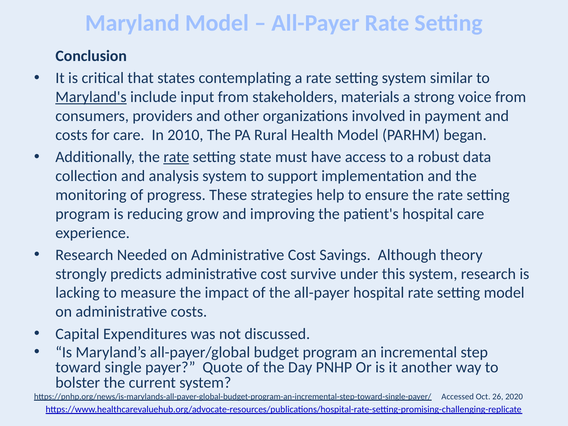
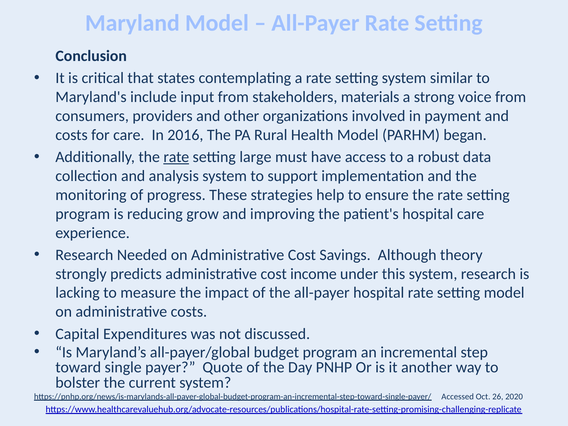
Maryland's underline: present -> none
2010: 2010 -> 2016
state: state -> large
survive: survive -> income
